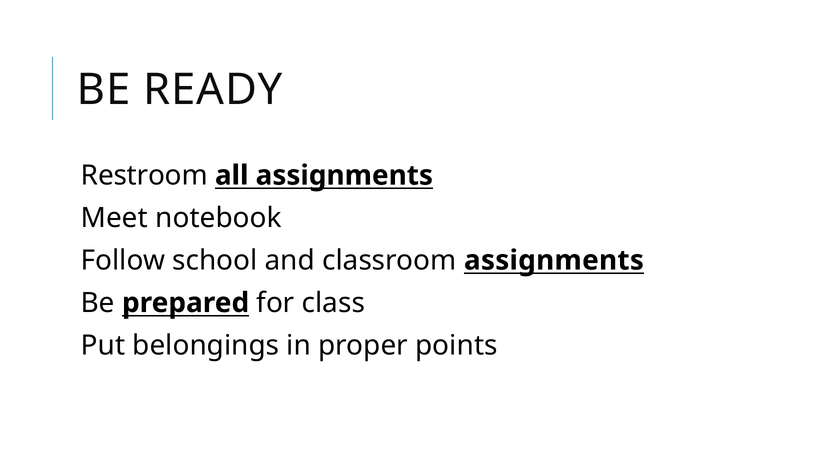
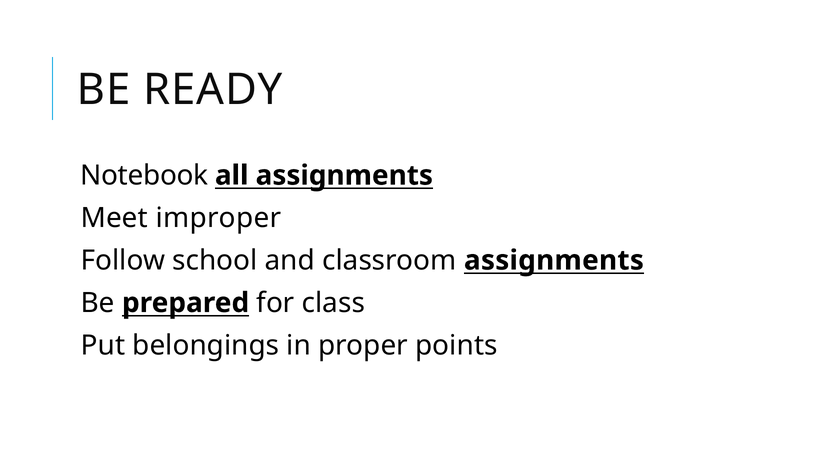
Restroom: Restroom -> Notebook
notebook: notebook -> improper
